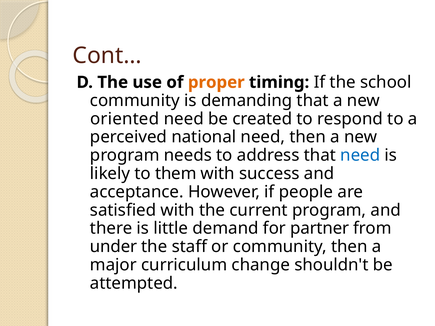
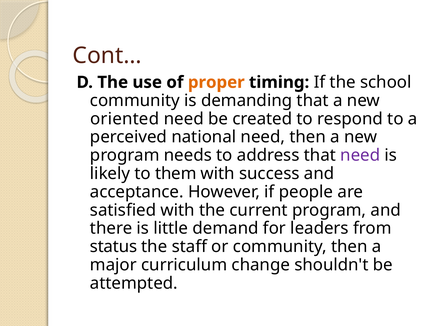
need at (360, 155) colour: blue -> purple
partner: partner -> leaders
under: under -> status
